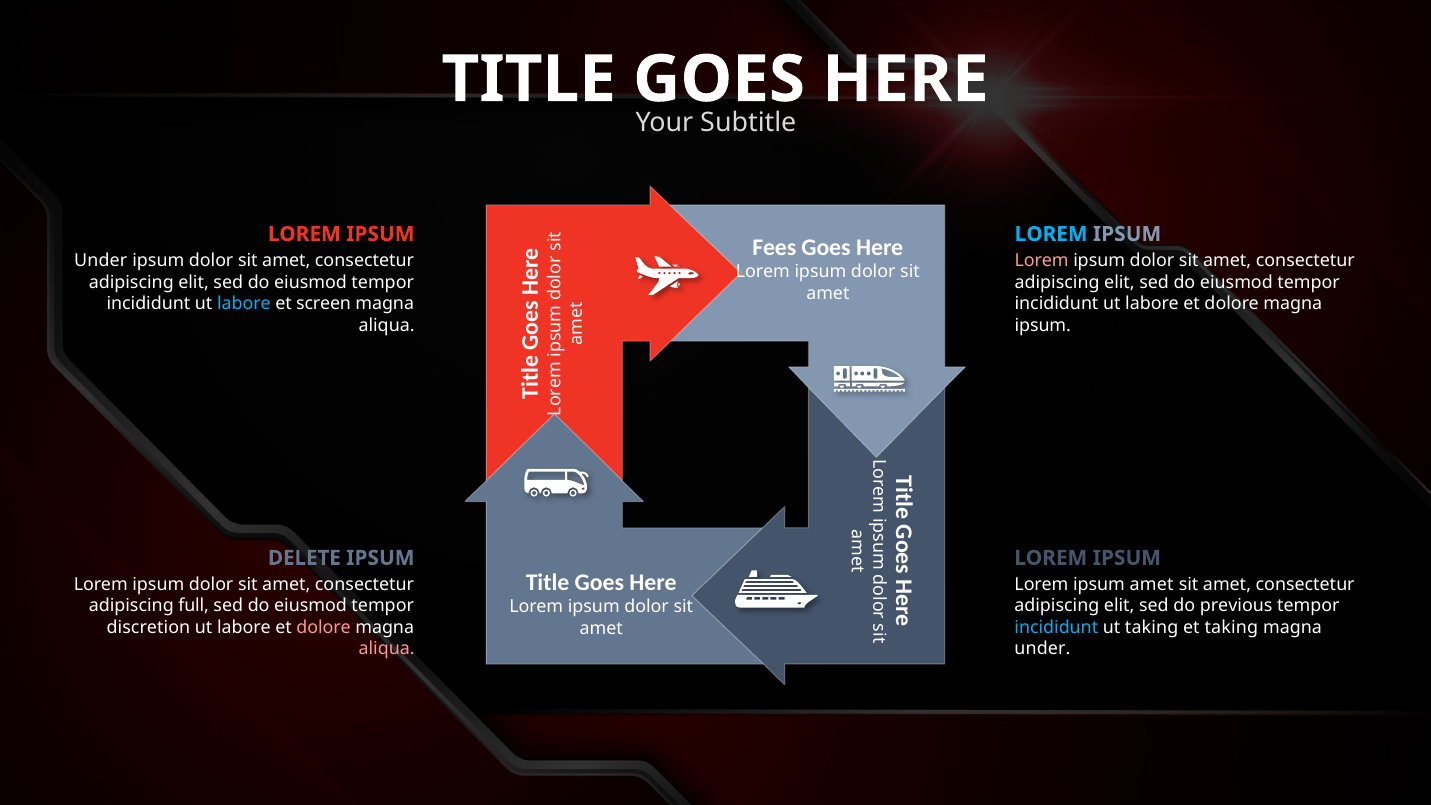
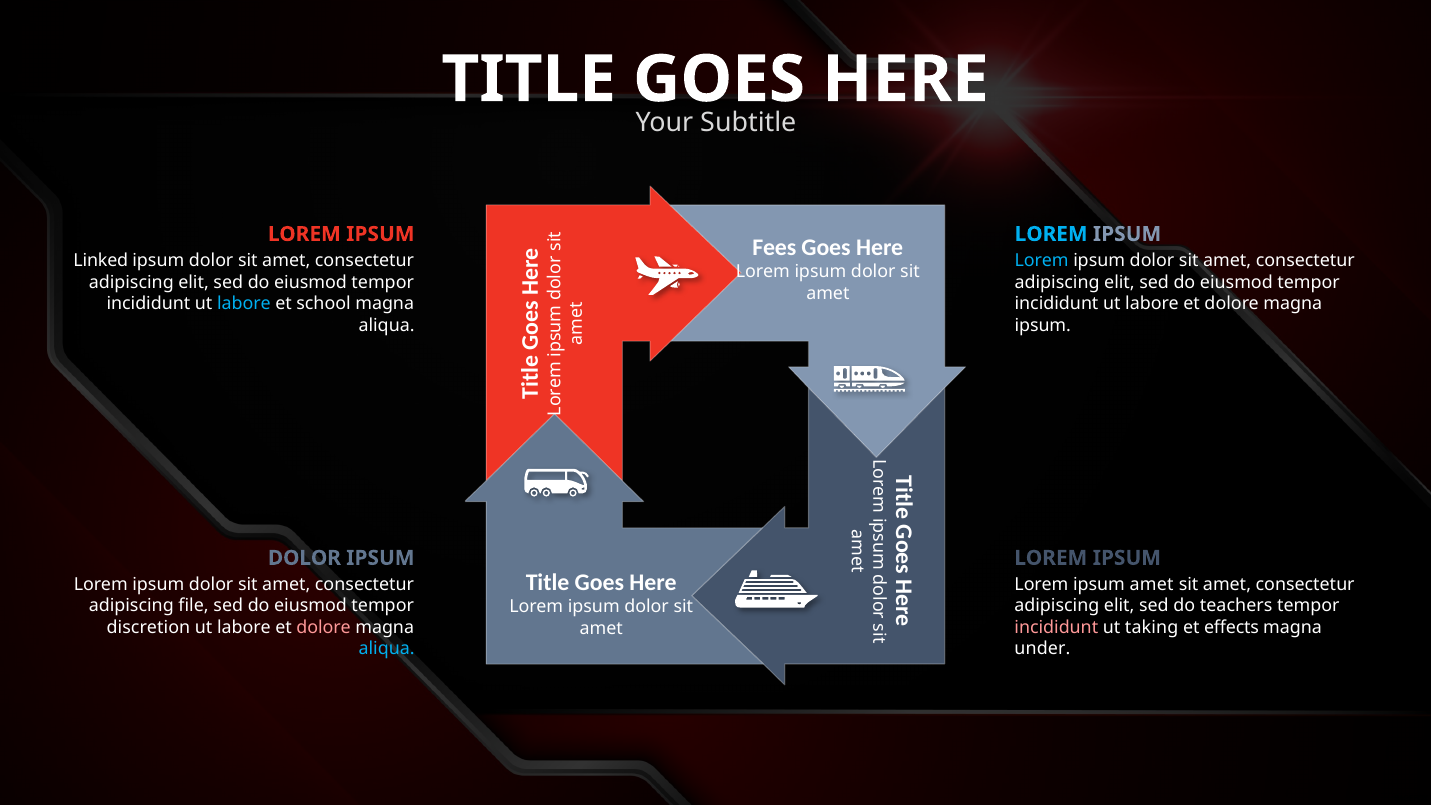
Under at (101, 261): Under -> Linked
Lorem at (1042, 261) colour: pink -> light blue
screen: screen -> school
DELETE at (304, 558): DELETE -> DOLOR
full: full -> file
previous: previous -> teachers
incididunt at (1056, 627) colour: light blue -> pink
et taking: taking -> effects
aliqua at (387, 649) colour: pink -> light blue
